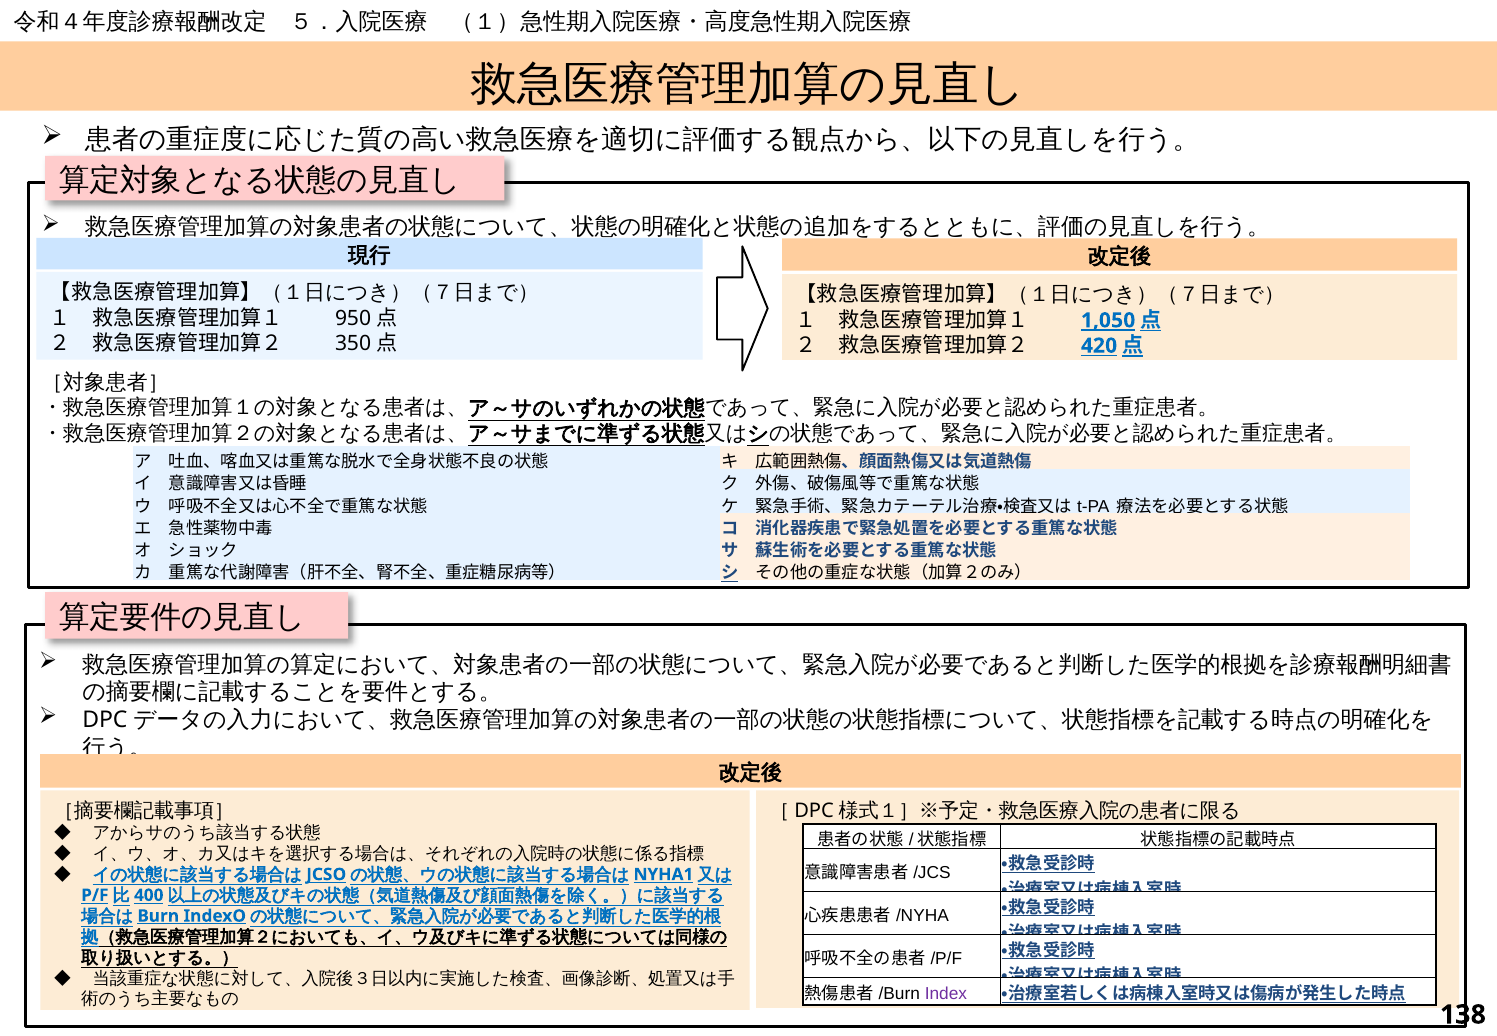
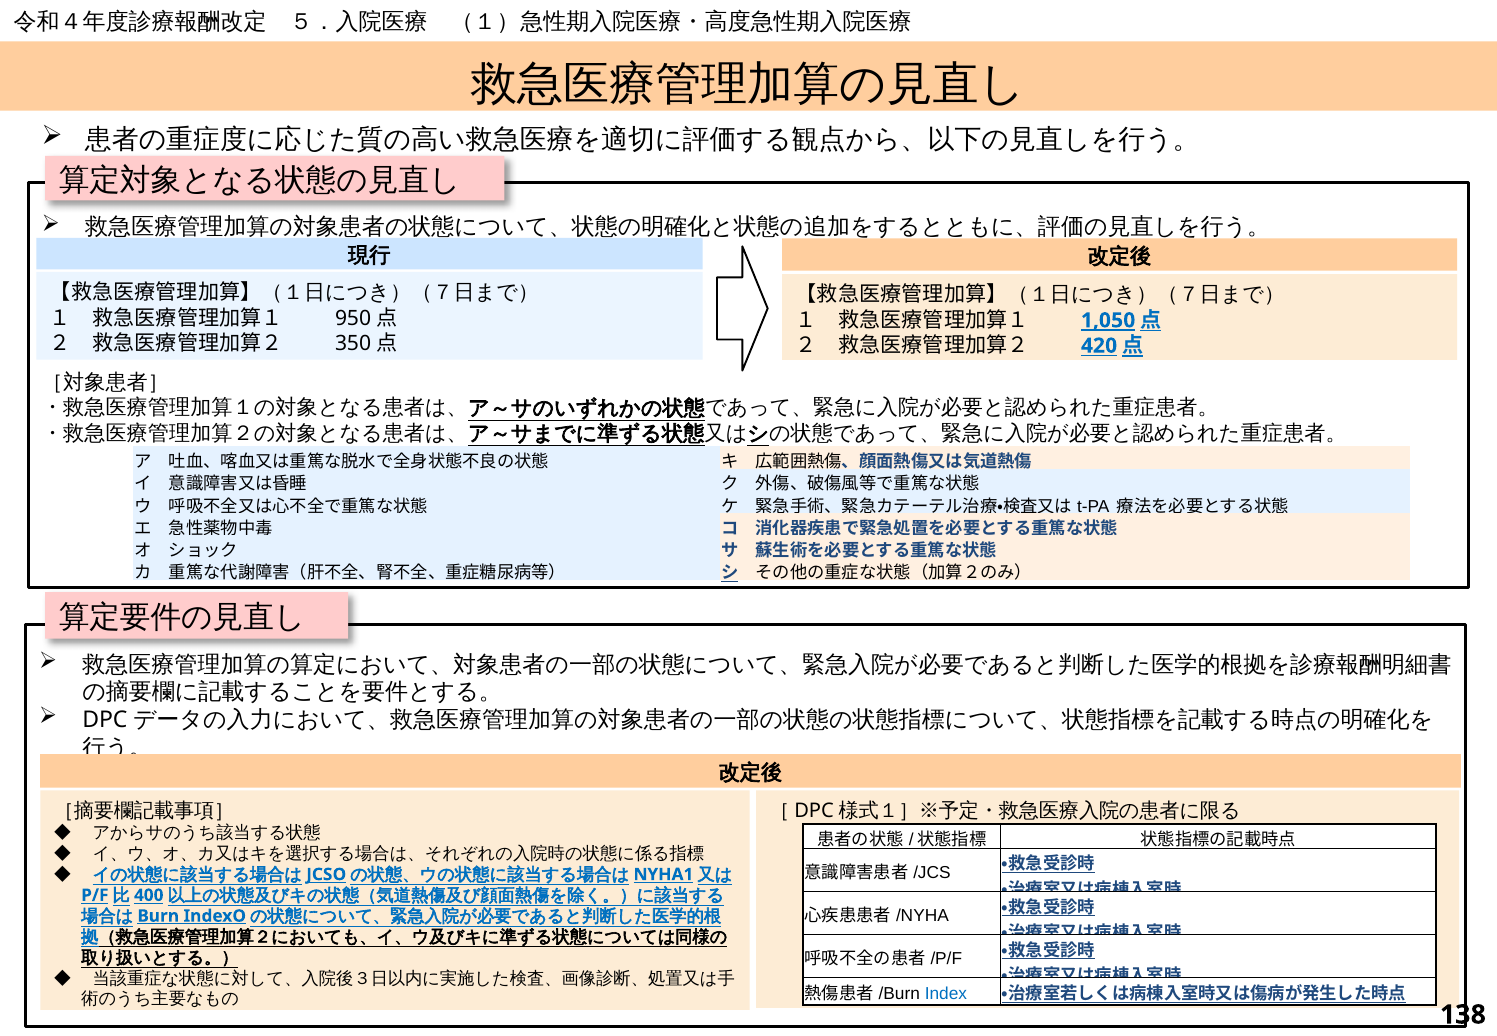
Index colour: purple -> blue
